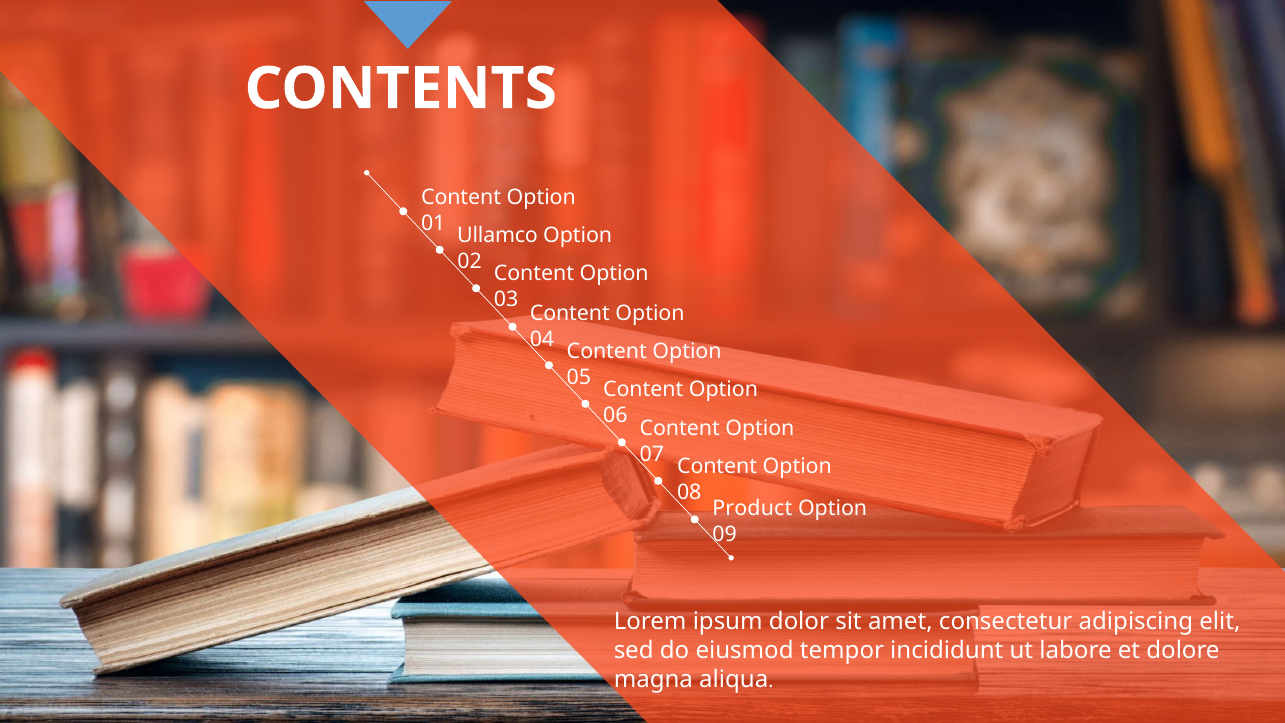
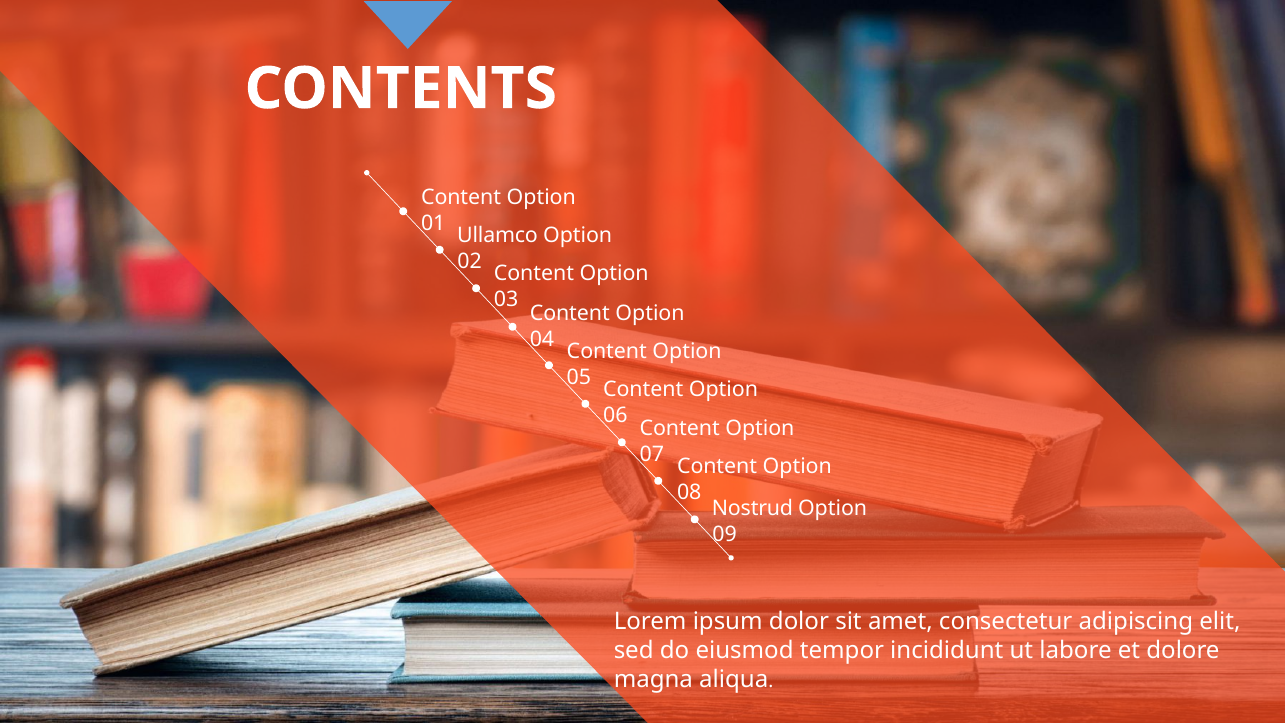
Product: Product -> Nostrud
